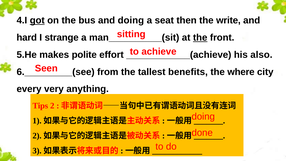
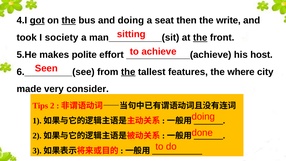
the at (69, 20) underline: none -> present
hard: hard -> took
strange: strange -> society
also: also -> host
the at (128, 72) underline: none -> present
benefits: benefits -> features
every: every -> made
anything: anything -> consider
